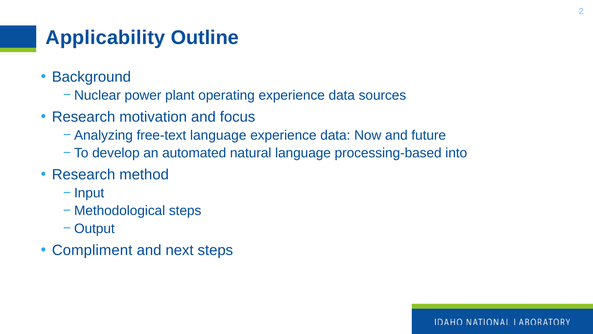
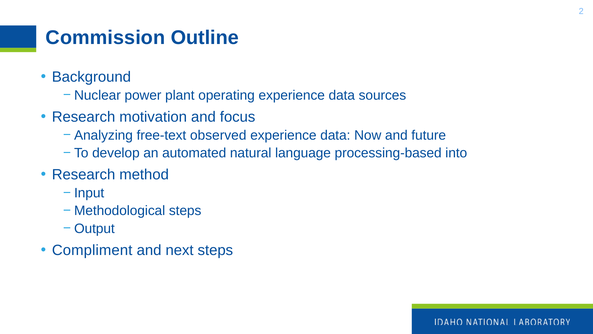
Applicability: Applicability -> Commission
free-text language: language -> observed
